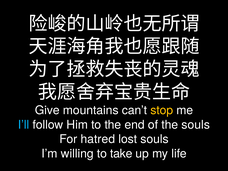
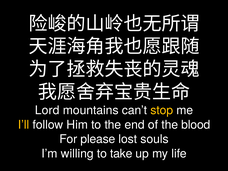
Give: Give -> Lord
I’ll colour: light blue -> yellow
the souls: souls -> blood
hatred: hatred -> please
